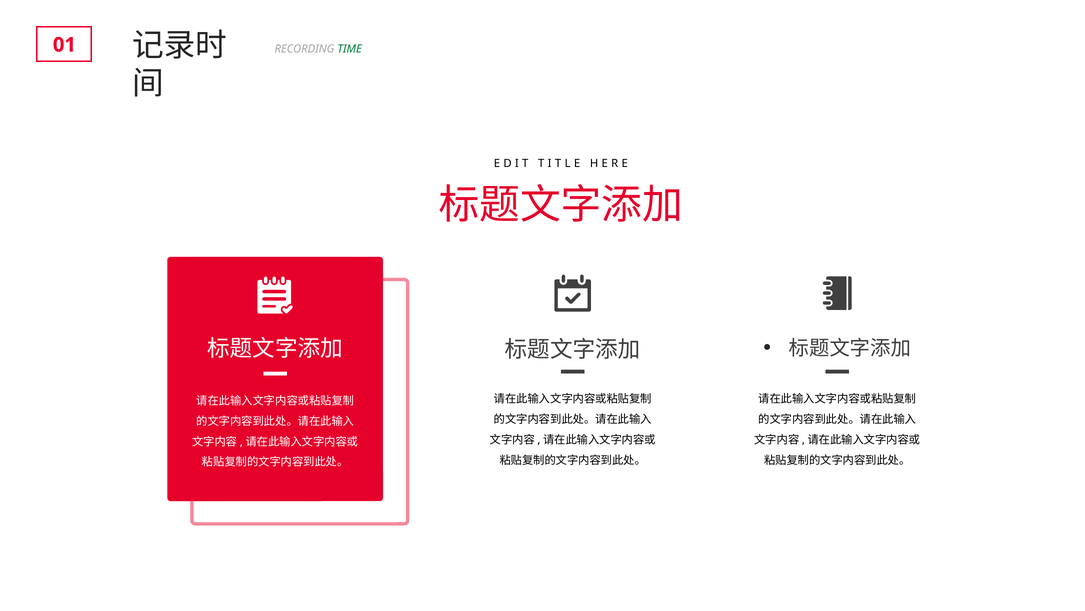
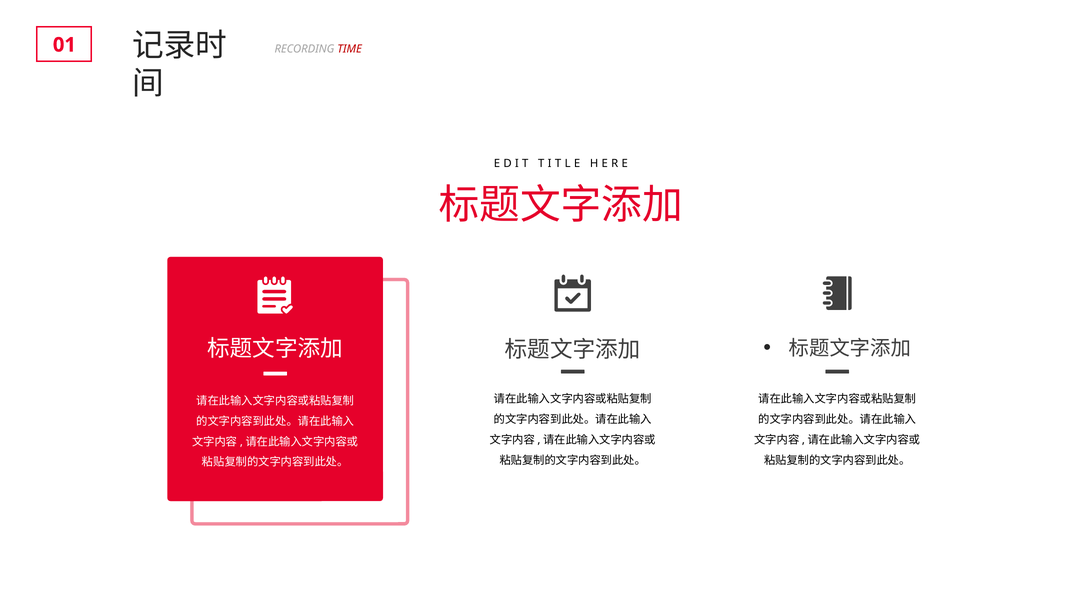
TIME colour: green -> red
